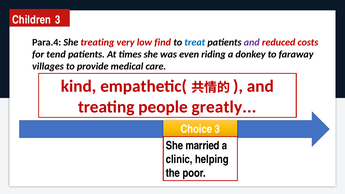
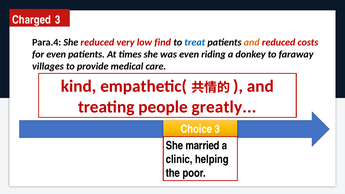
Children: Children -> Charged
She treating: treating -> reduced
and at (252, 42) colour: purple -> orange
for tend: tend -> even
